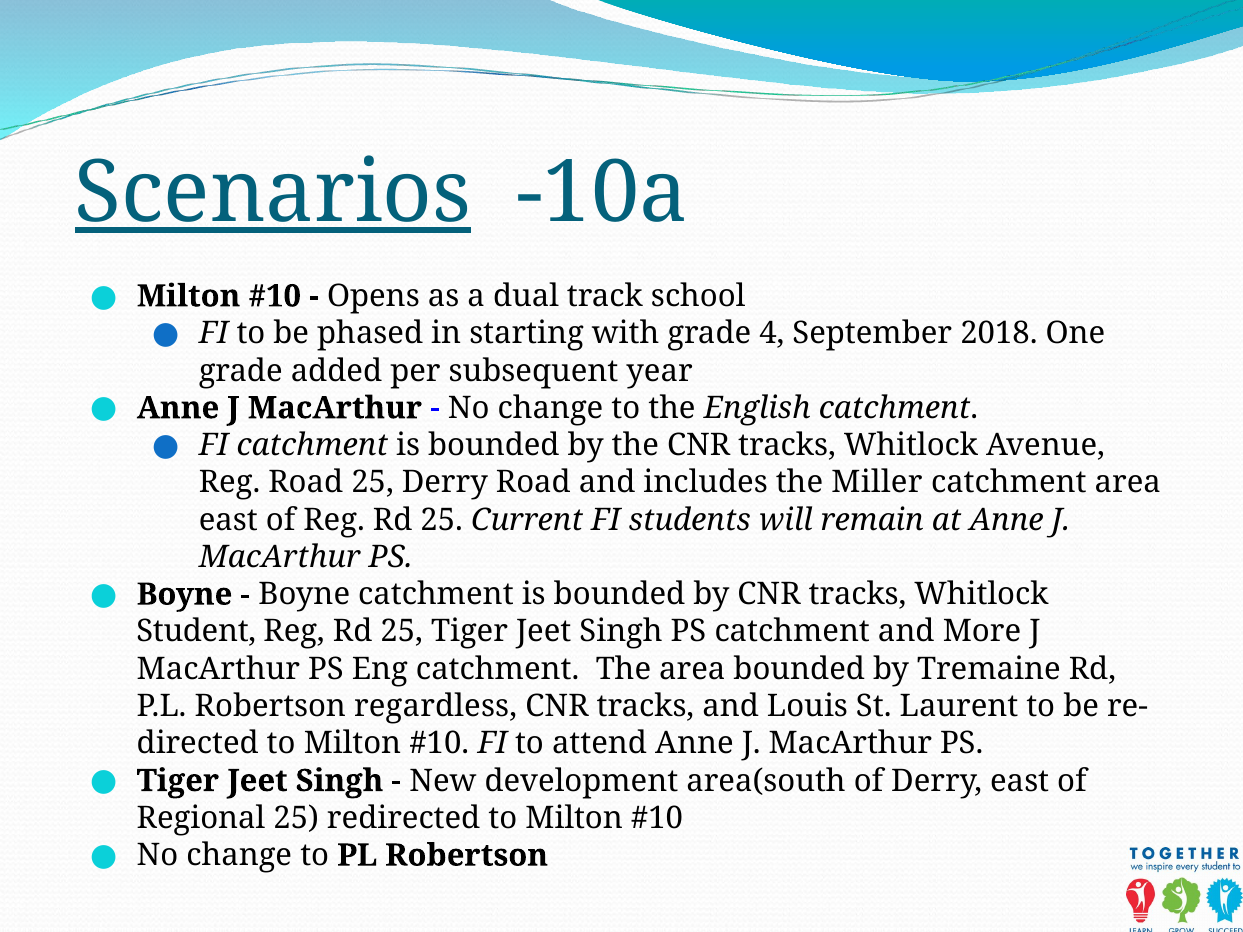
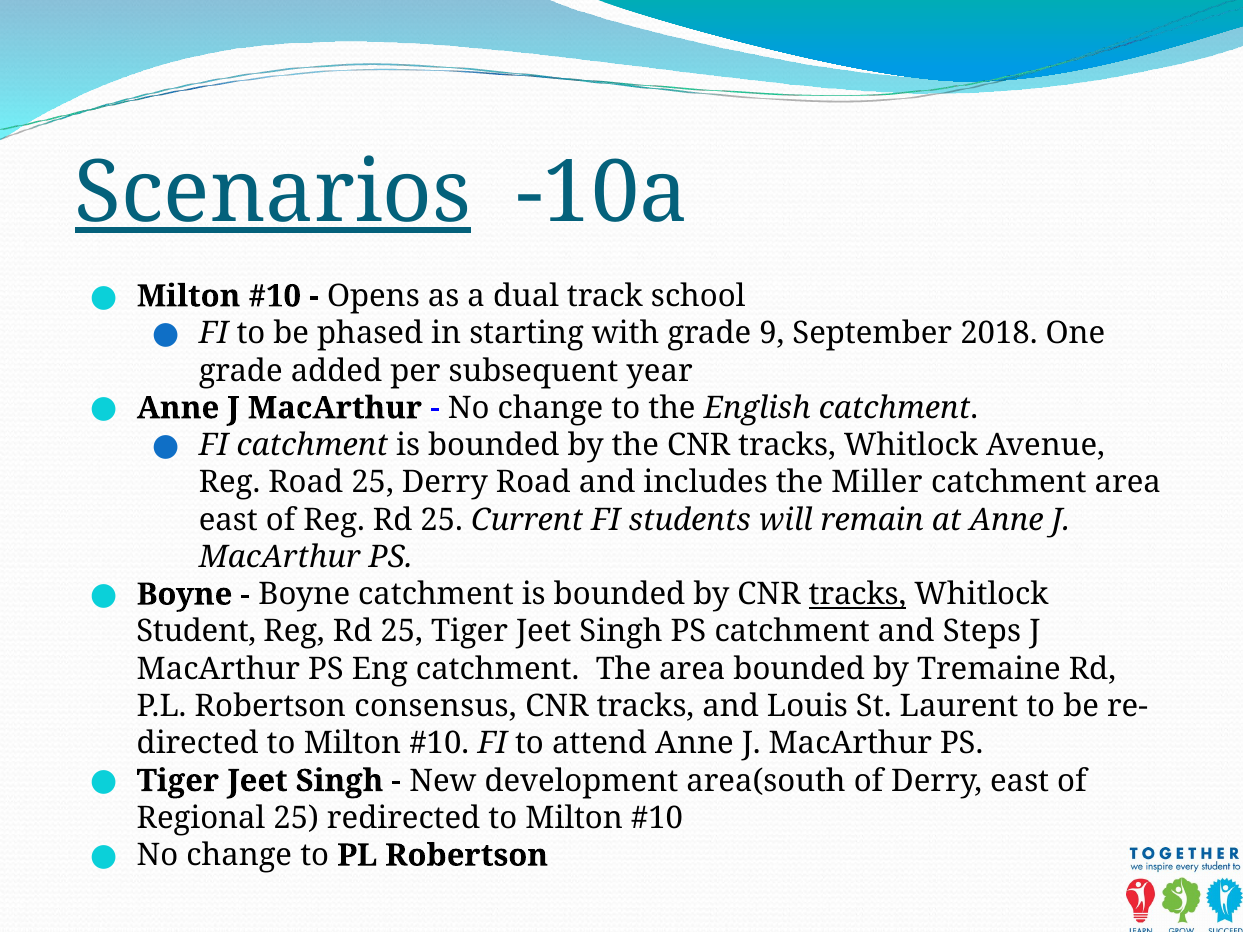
4: 4 -> 9
tracks at (858, 595) underline: none -> present
More: More -> Steps
regardless: regardless -> consensus
